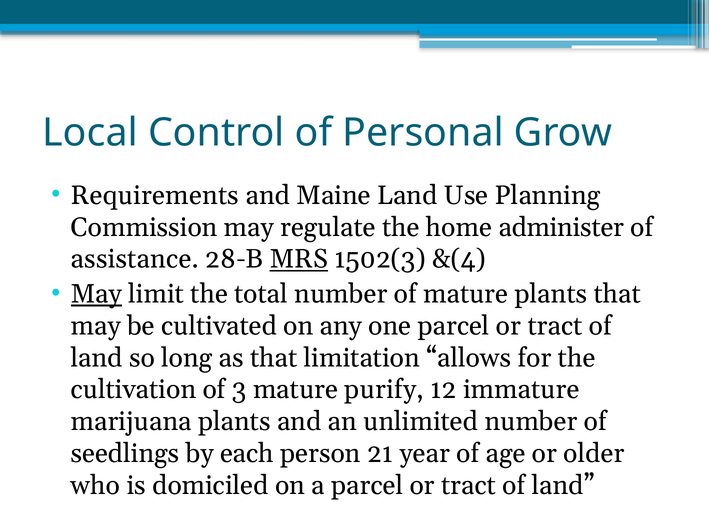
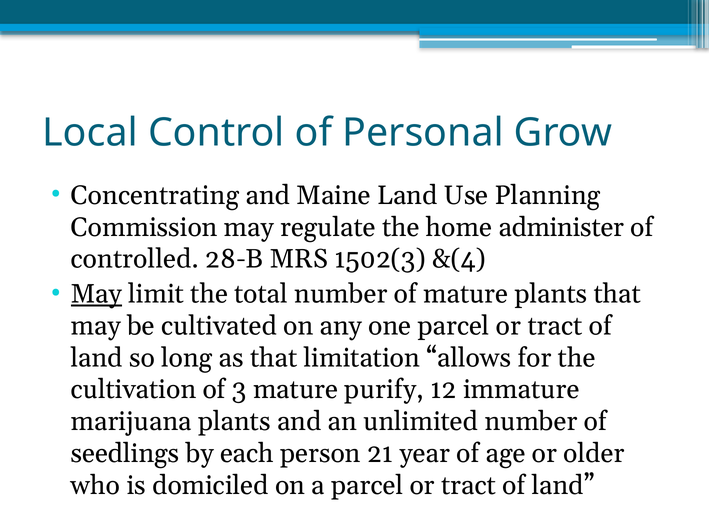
Requirements: Requirements -> Concentrating
assistance: assistance -> controlled
MRS underline: present -> none
